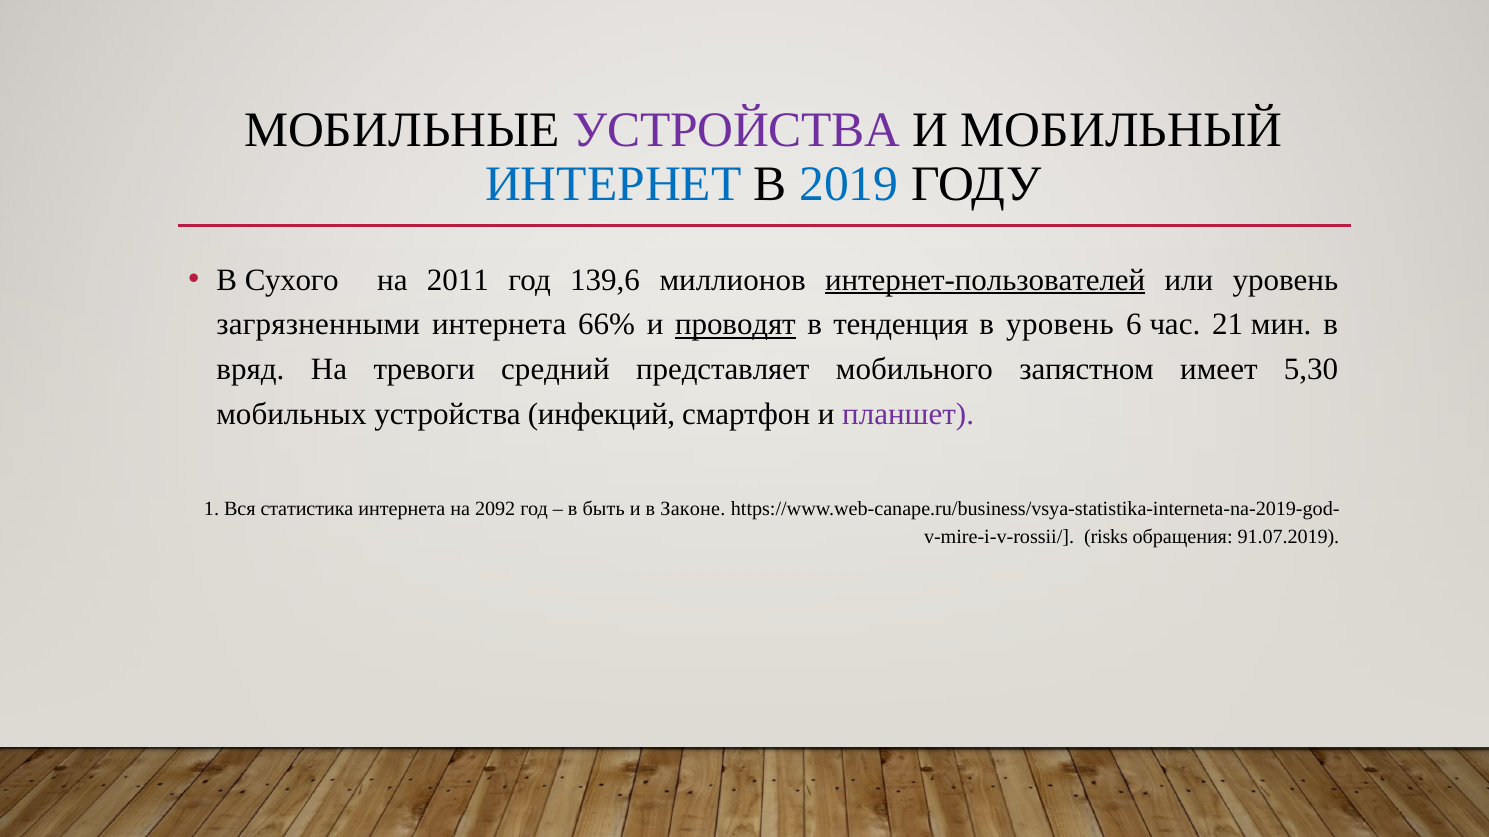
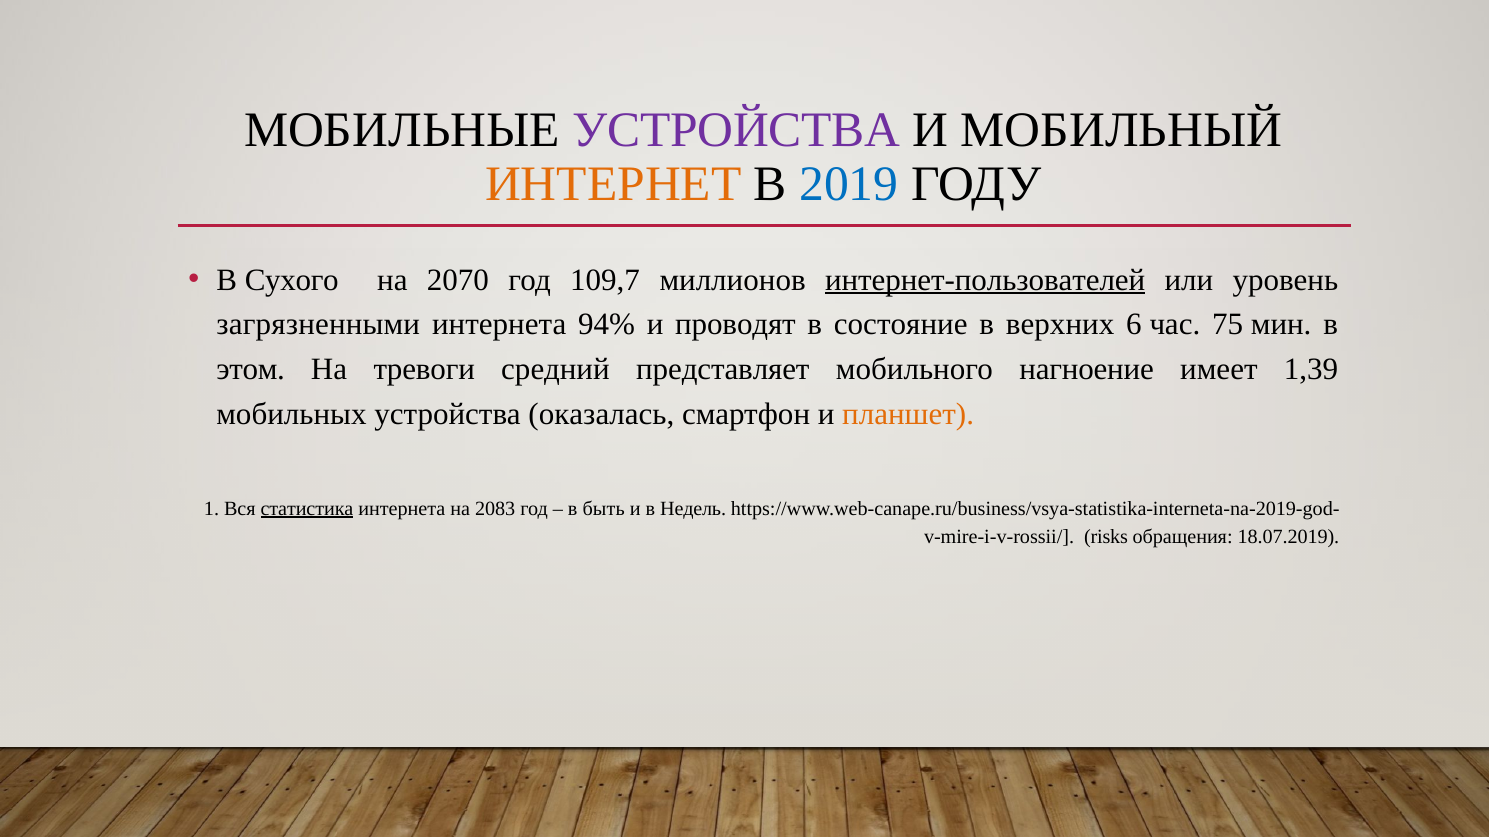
ИНТЕРНЕТ colour: blue -> orange
2011: 2011 -> 2070
139,6: 139,6 -> 109,7
66%: 66% -> 94%
проводят underline: present -> none
тенденция: тенденция -> состояние
в уровень: уровень -> верхних
21: 21 -> 75
вряд: вряд -> этом
запястном: запястном -> нагноение
5,30: 5,30 -> 1,39
инфекций: инфекций -> оказалась
планшет colour: purple -> orange
статистика underline: none -> present
2092: 2092 -> 2083
Законе: Законе -> Недель
91.07.2019: 91.07.2019 -> 18.07.2019
